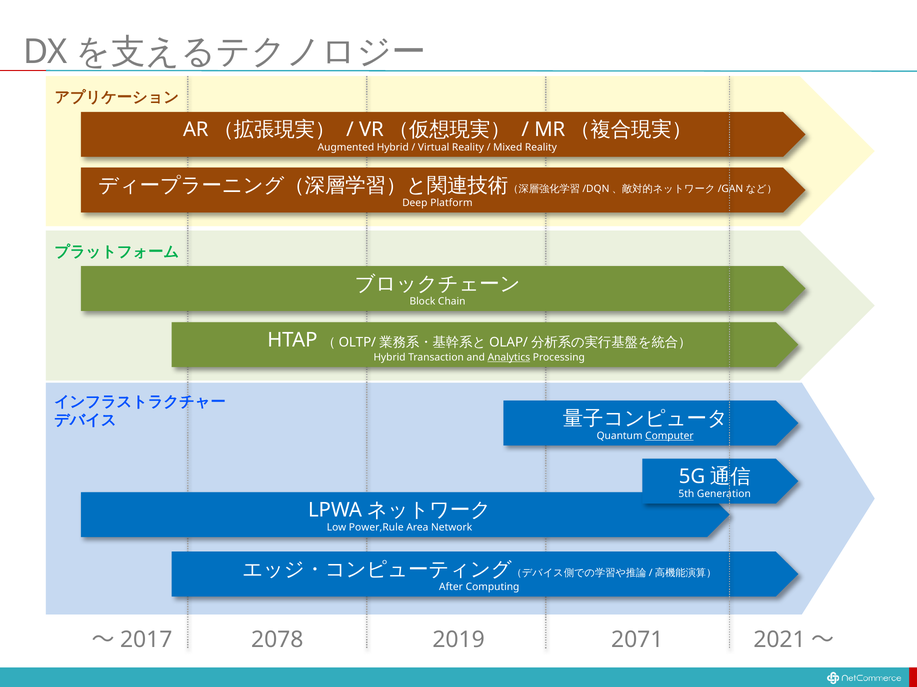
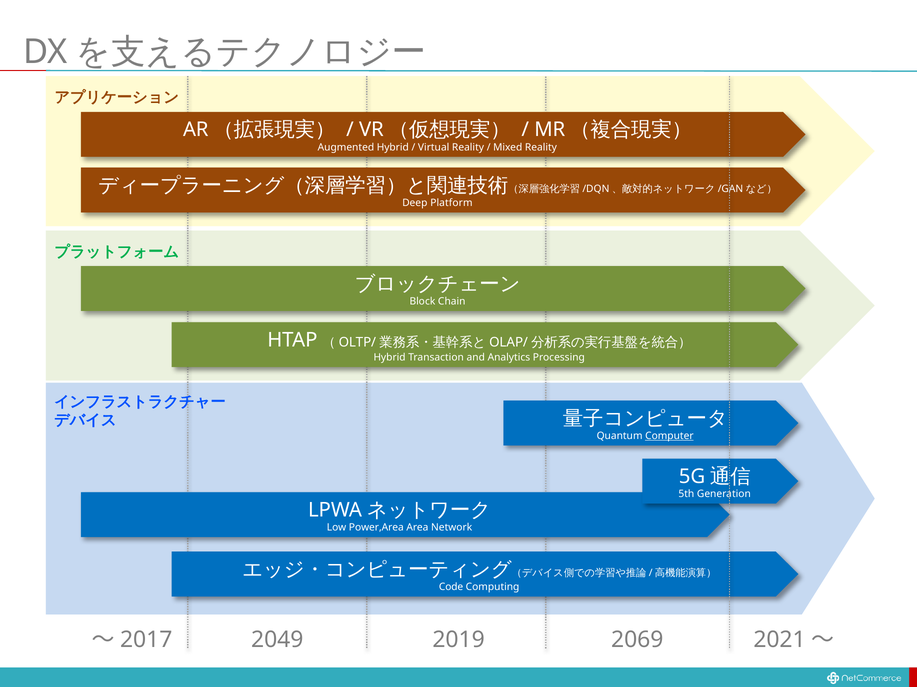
Analytics underline: present -> none
Power,Rule: Power,Rule -> Power,Area
After: After -> Code
2078: 2078 -> 2049
2071: 2071 -> 2069
